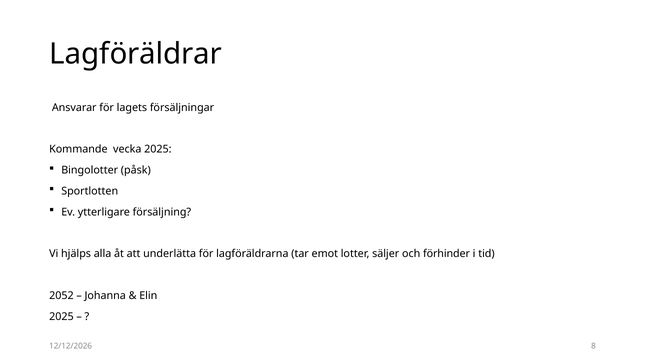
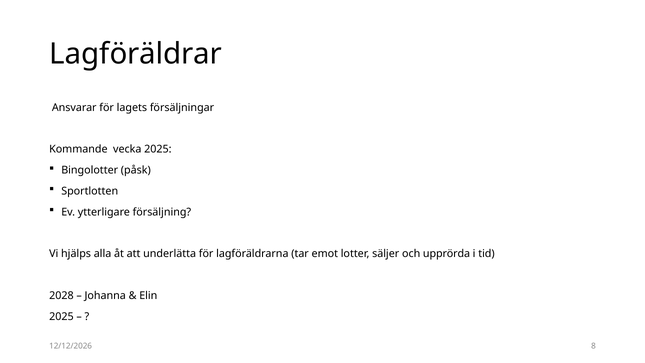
förhinder: förhinder -> upprörda
2052: 2052 -> 2028
